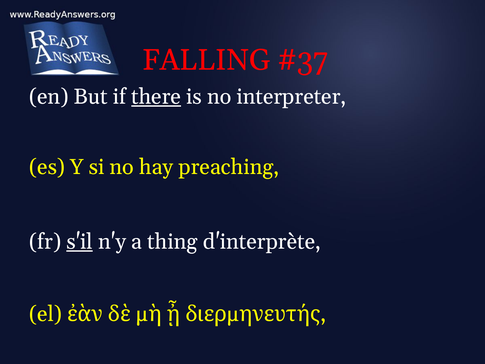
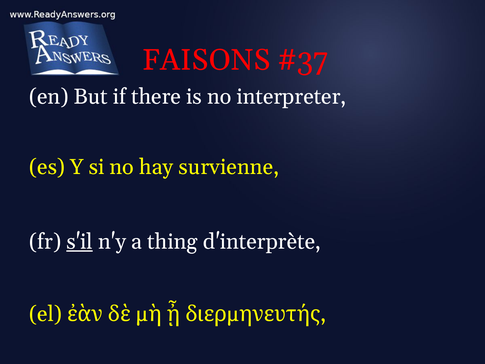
FALLING: FALLING -> FAISONS
there underline: present -> none
preaching: preaching -> survienne
